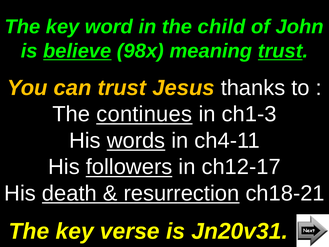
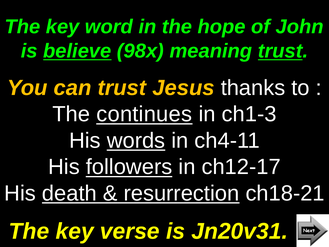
child: child -> hope
